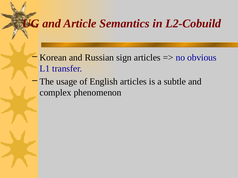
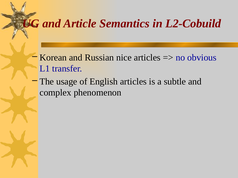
sign: sign -> nice
